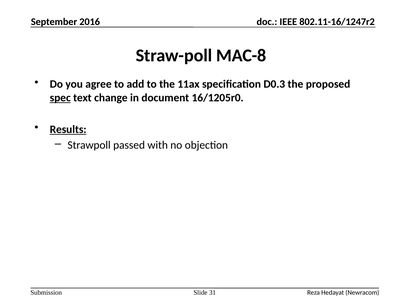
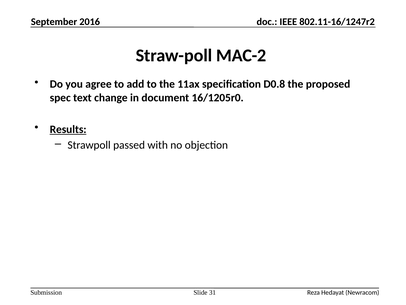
MAC-8: MAC-8 -> MAC-2
D0.3: D0.3 -> D0.8
spec underline: present -> none
